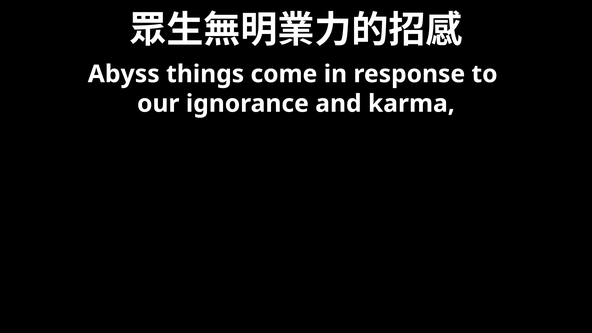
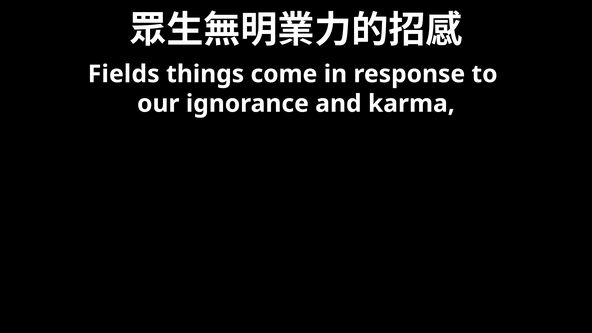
Abyss: Abyss -> Fields
